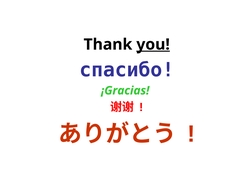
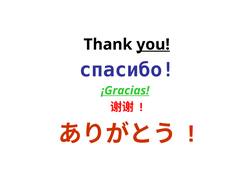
¡Gracias underline: none -> present
